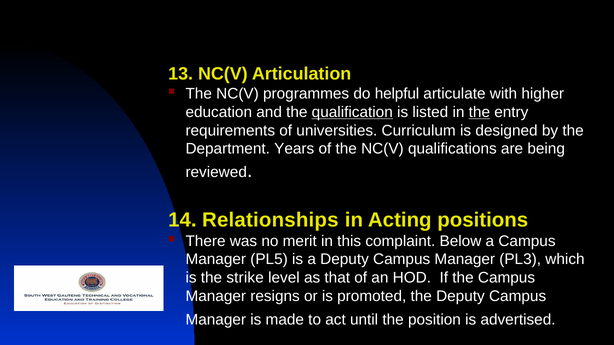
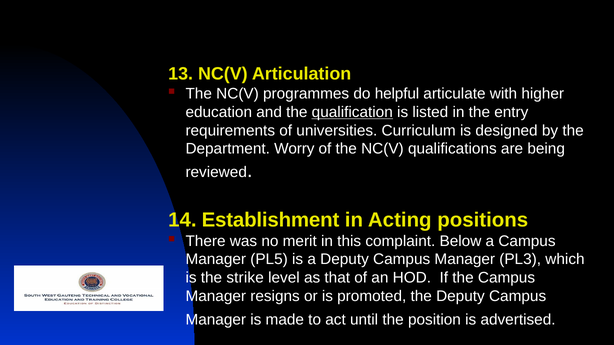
the at (479, 112) underline: present -> none
Years: Years -> Worry
Relationships: Relationships -> Establishment
